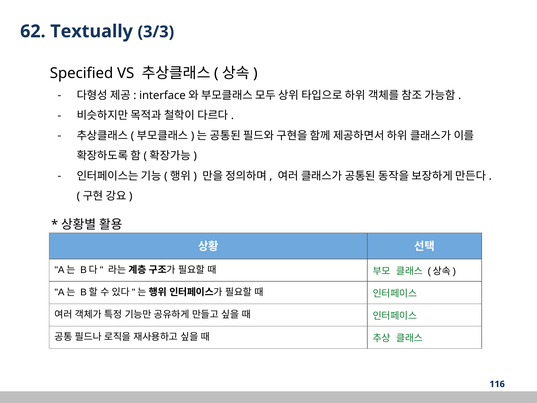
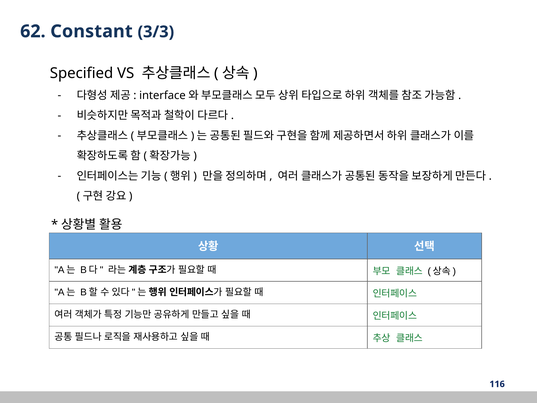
Textually: Textually -> Constant
